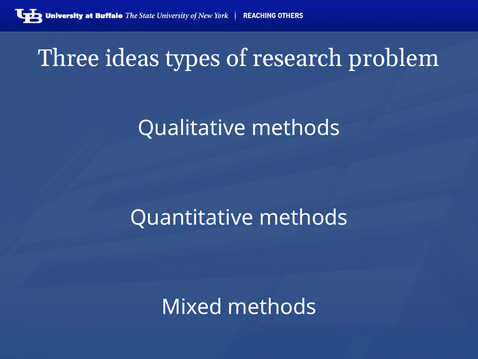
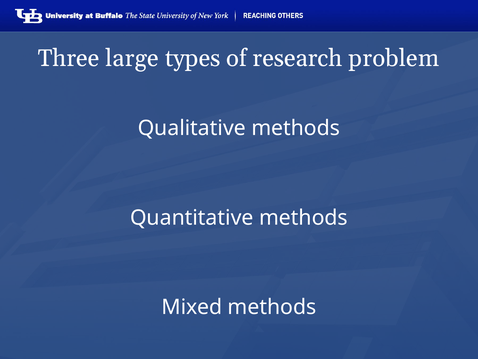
ideas: ideas -> large
